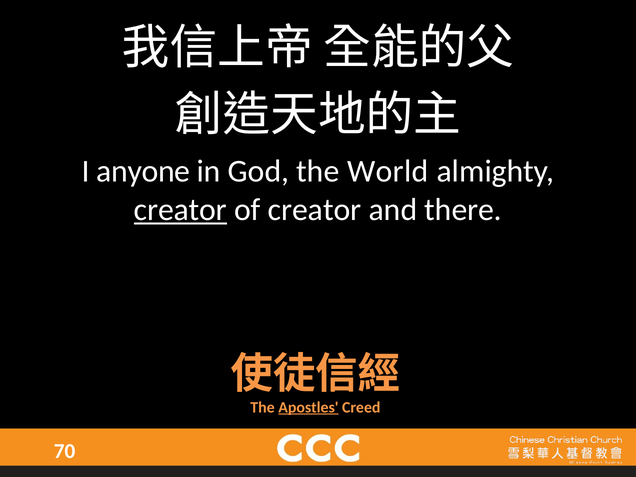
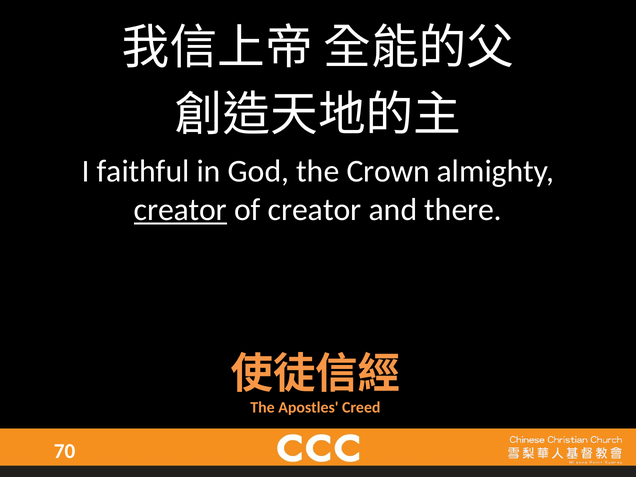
anyone: anyone -> faithful
World: World -> Crown
Apostles underline: present -> none
